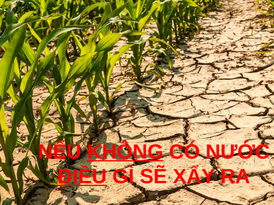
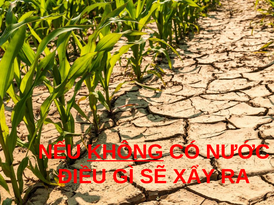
ĐIỀU underline: present -> none
